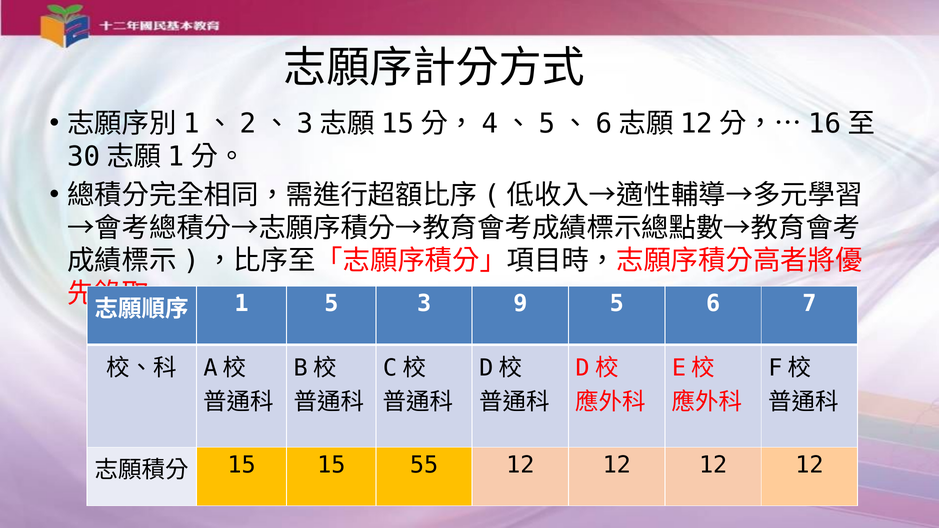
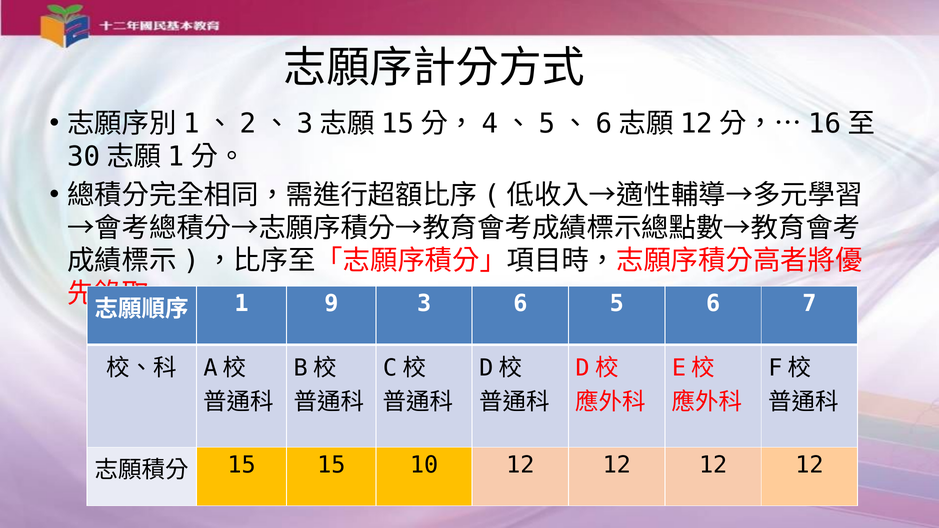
1 5: 5 -> 9
3 9: 9 -> 6
55: 55 -> 10
